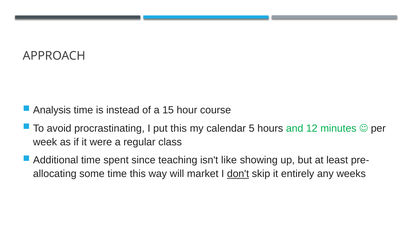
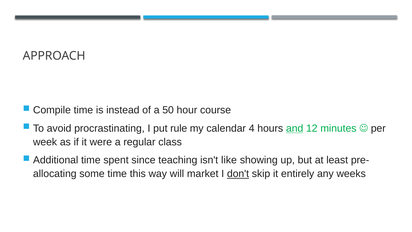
Analysis: Analysis -> Compile
15: 15 -> 50
put this: this -> rule
5: 5 -> 4
and underline: none -> present
